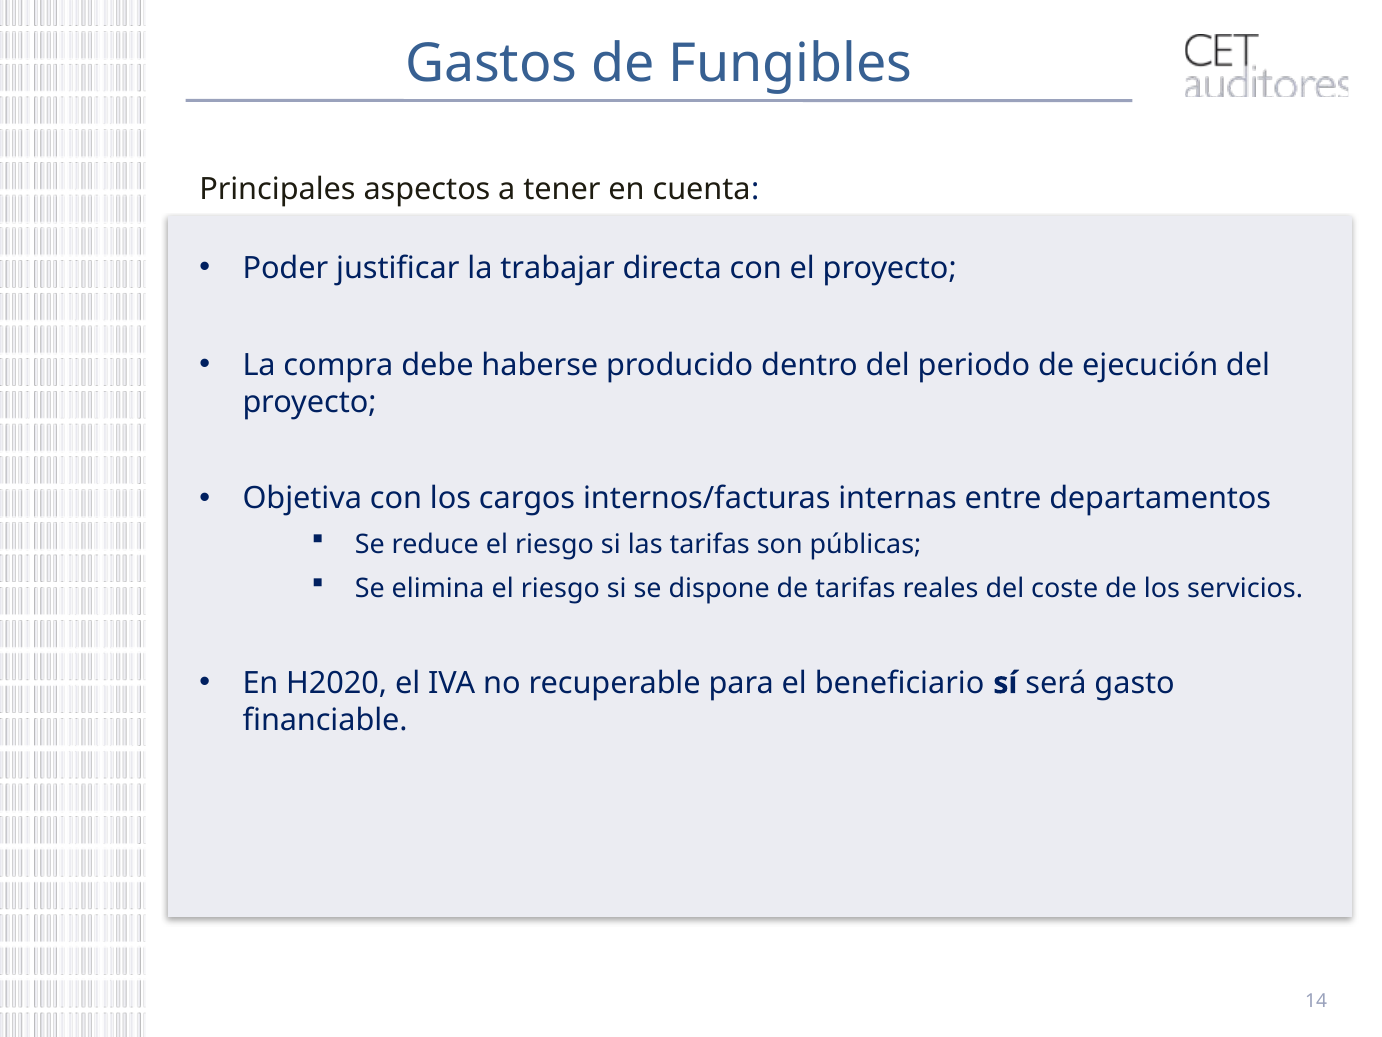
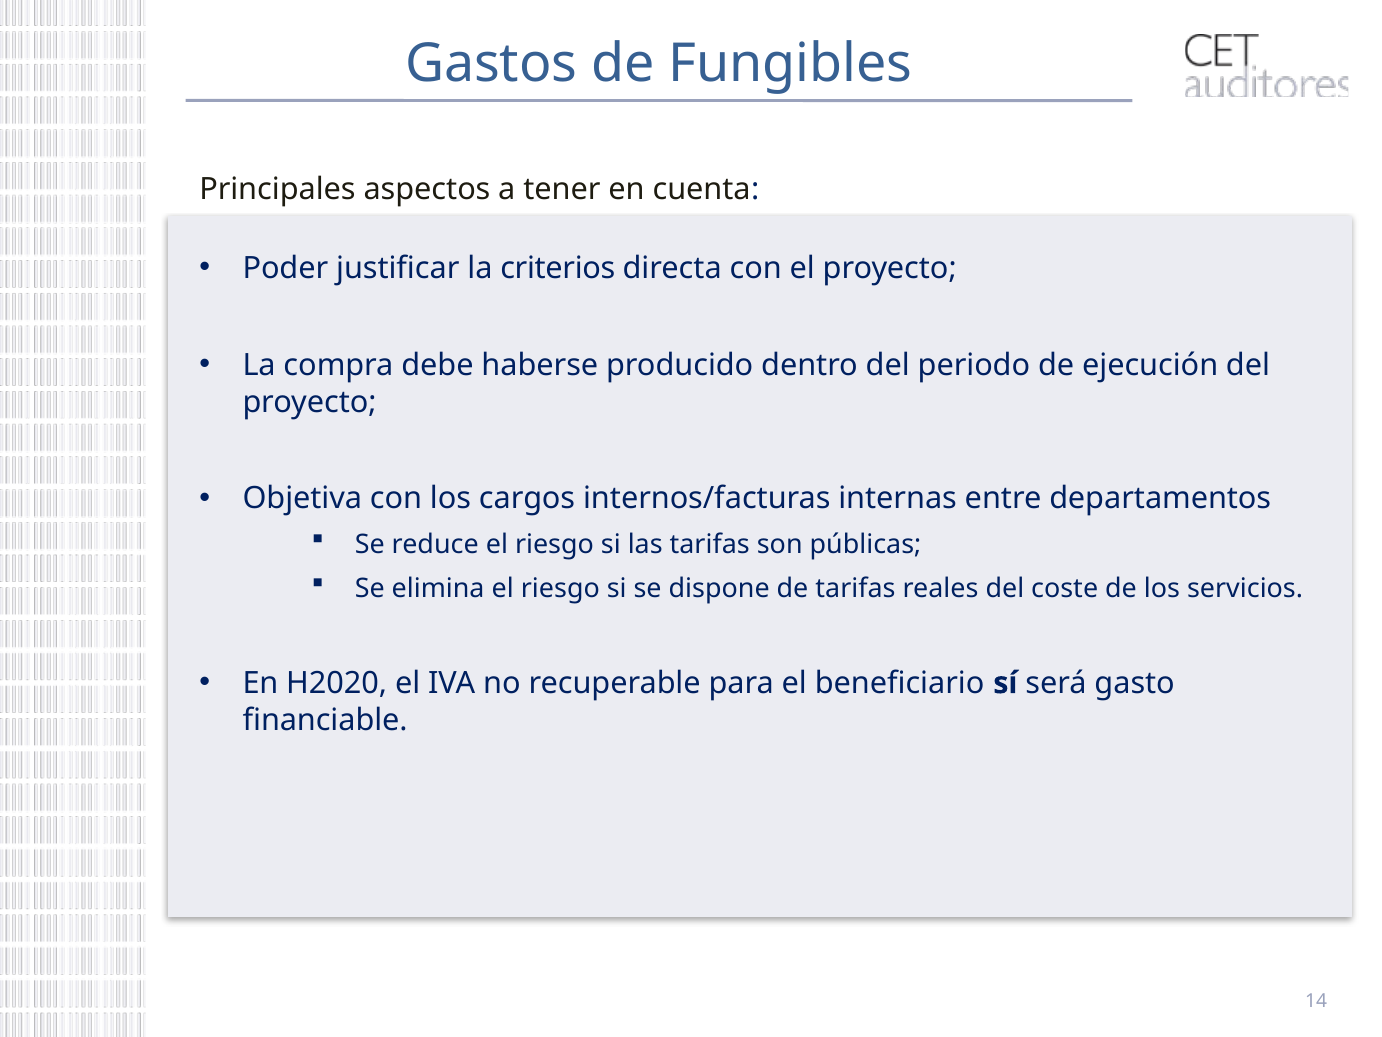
trabajar: trabajar -> criterios
